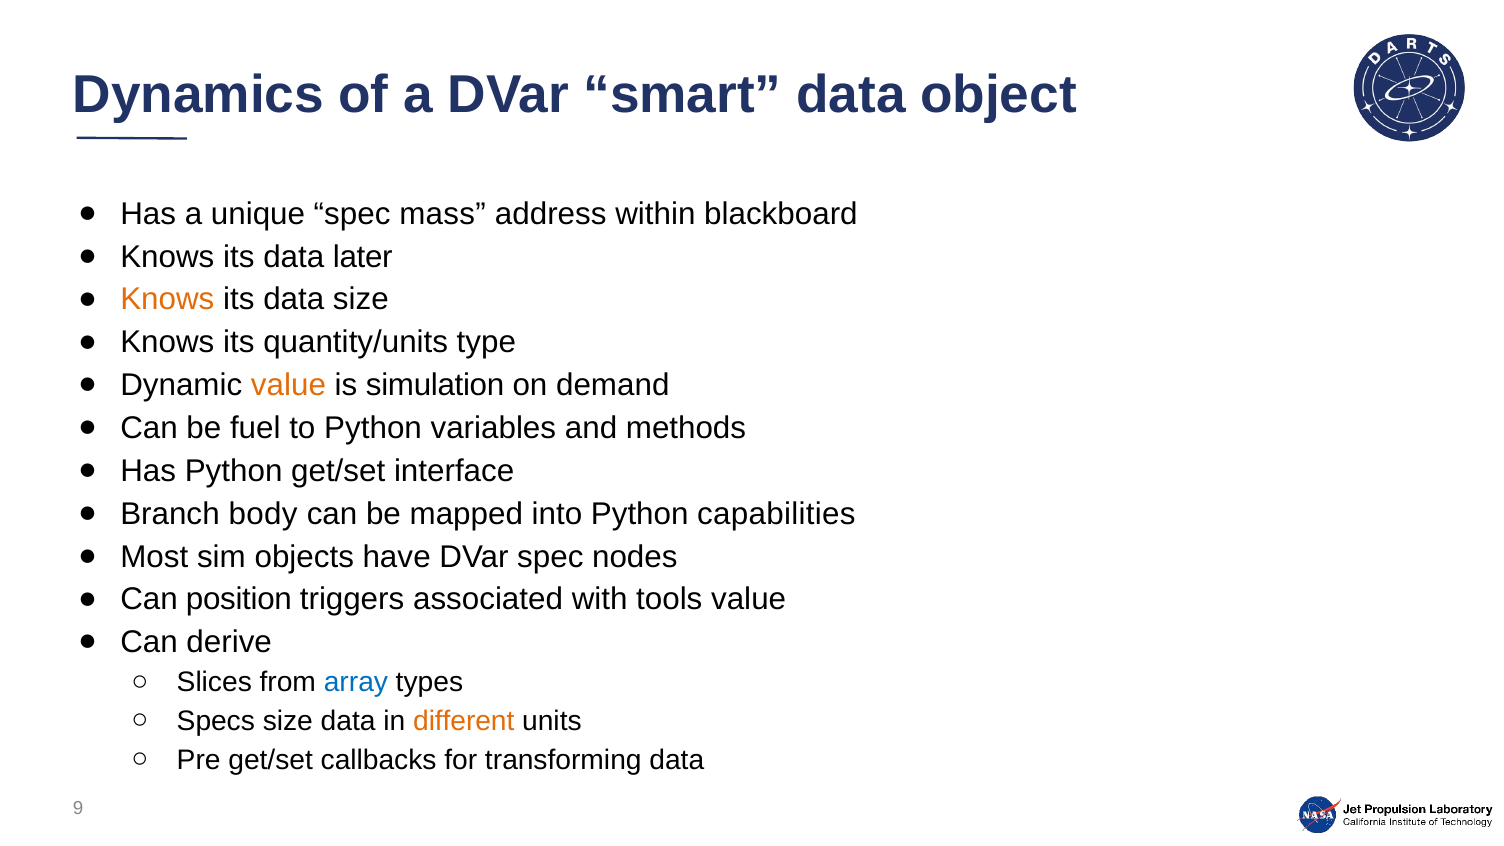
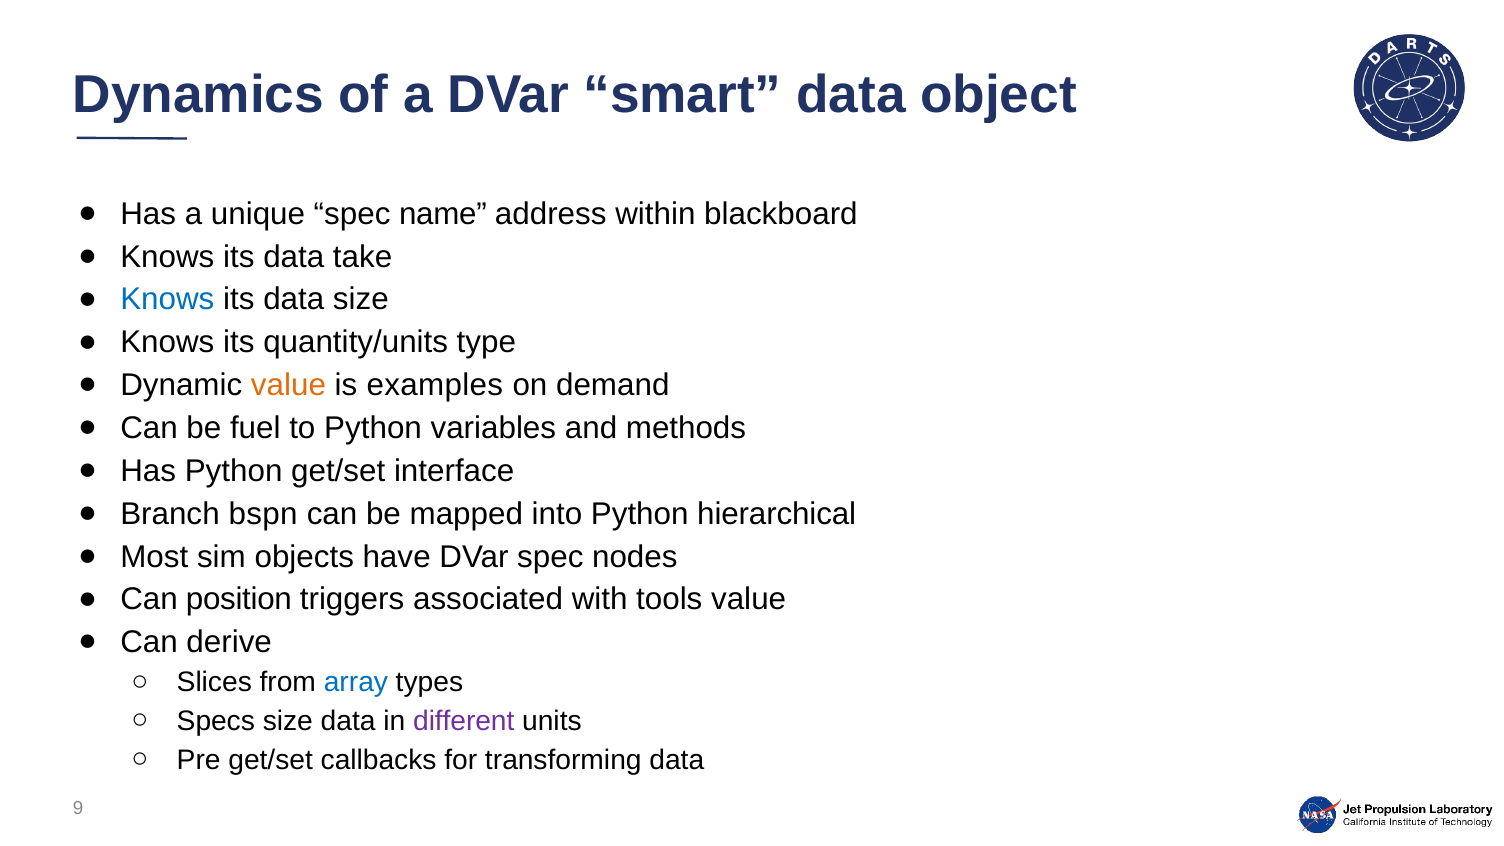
mass: mass -> name
later: later -> take
Knows at (167, 300) colour: orange -> blue
simulation: simulation -> examples
body: body -> bspn
capabilities: capabilities -> hierarchical
different colour: orange -> purple
